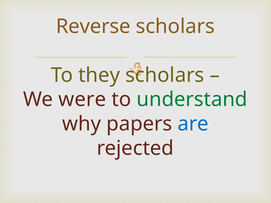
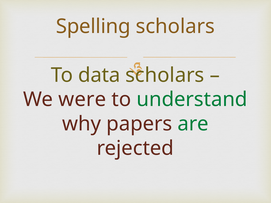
Reverse: Reverse -> Spelling
they: they -> data
are colour: blue -> green
